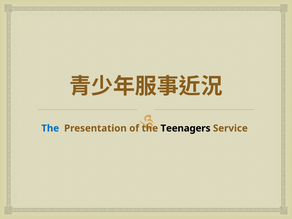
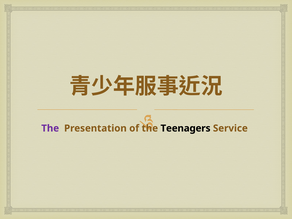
The at (50, 128) colour: blue -> purple
